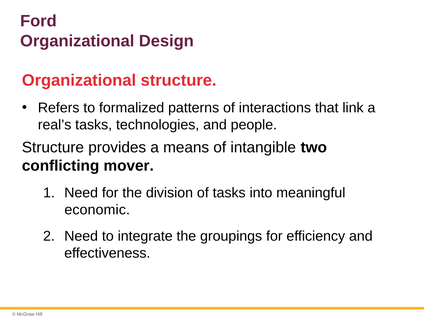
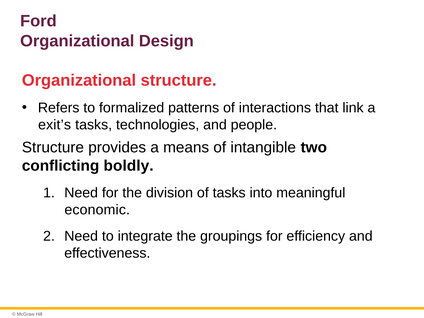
real’s: real’s -> exit’s
mover: mover -> boldly
